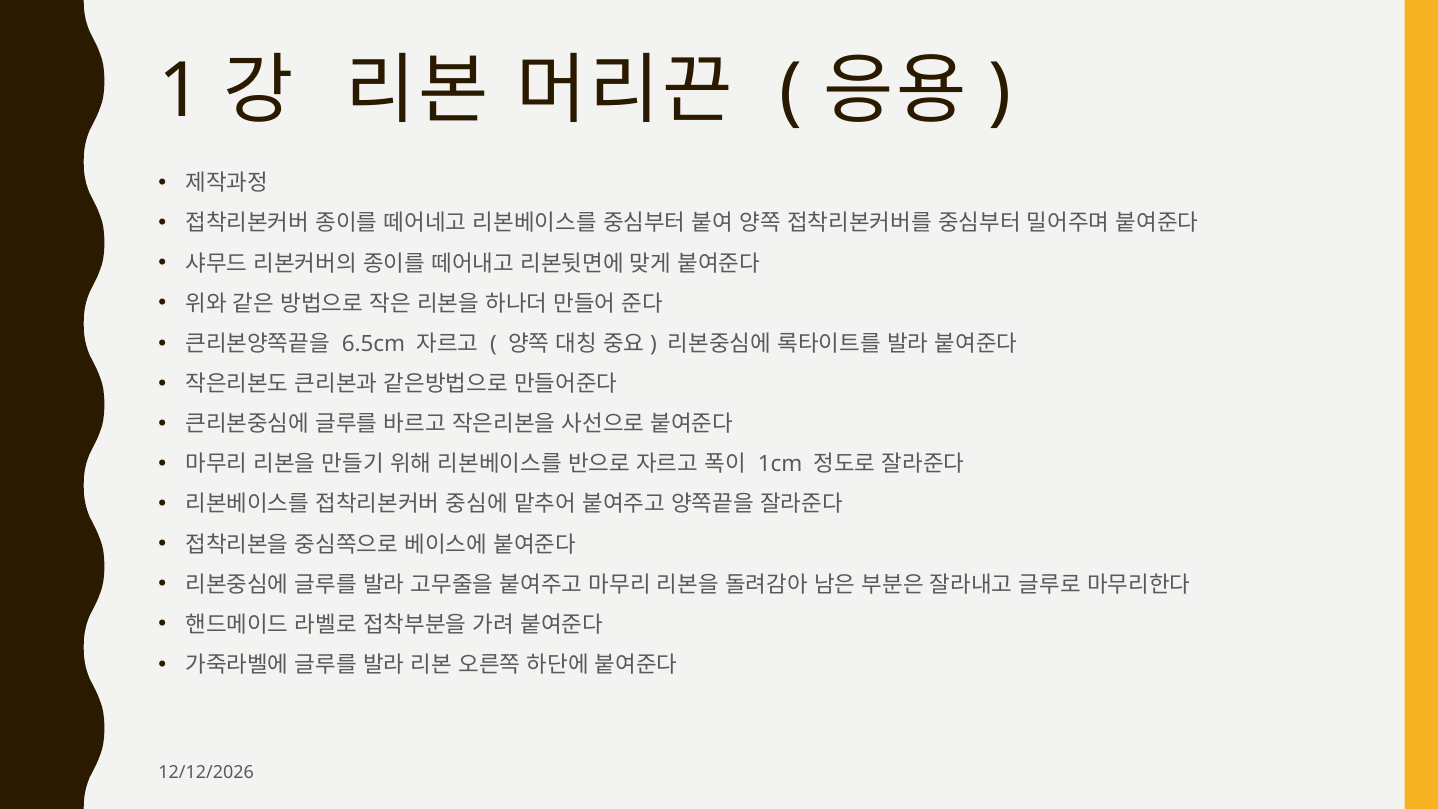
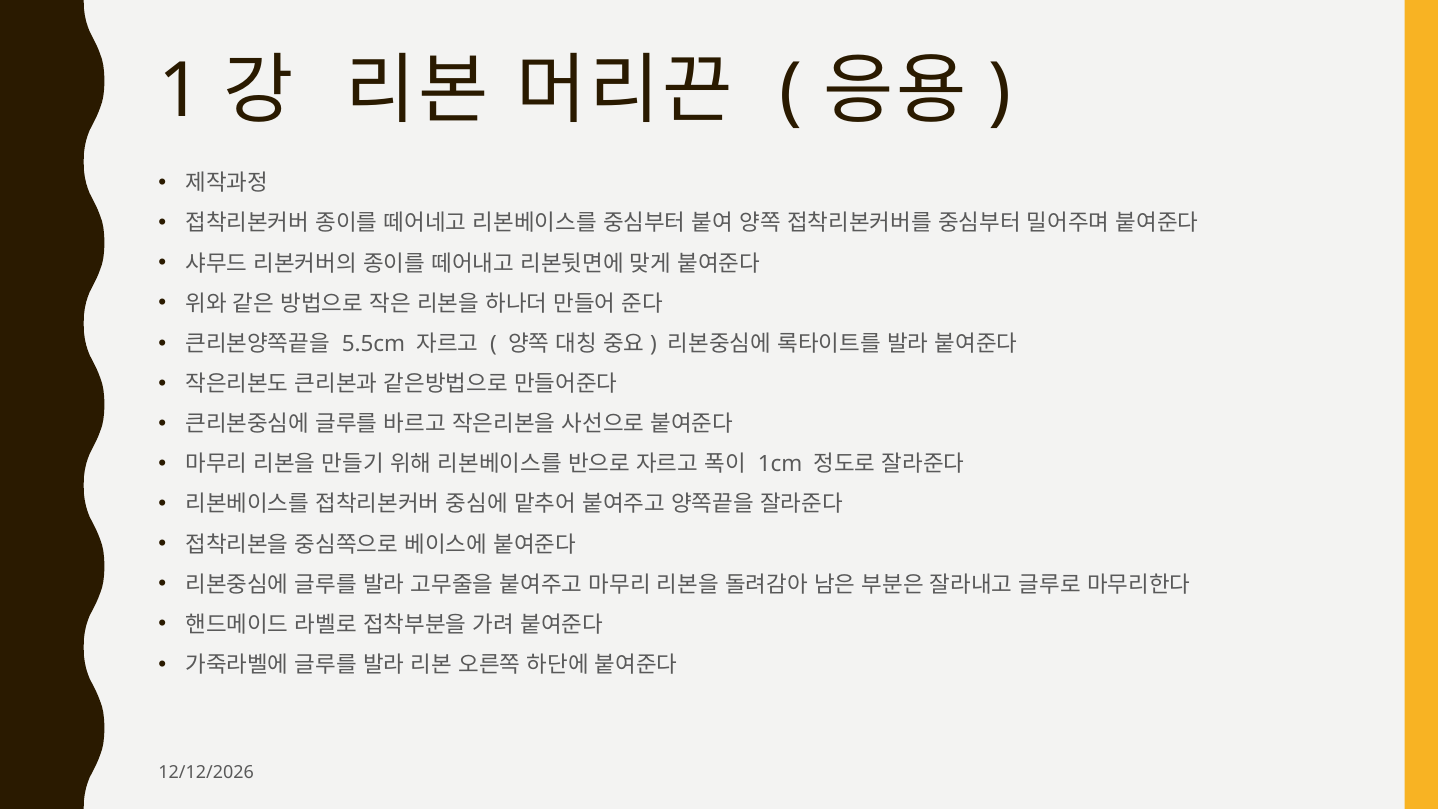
6.5cm: 6.5cm -> 5.5cm
